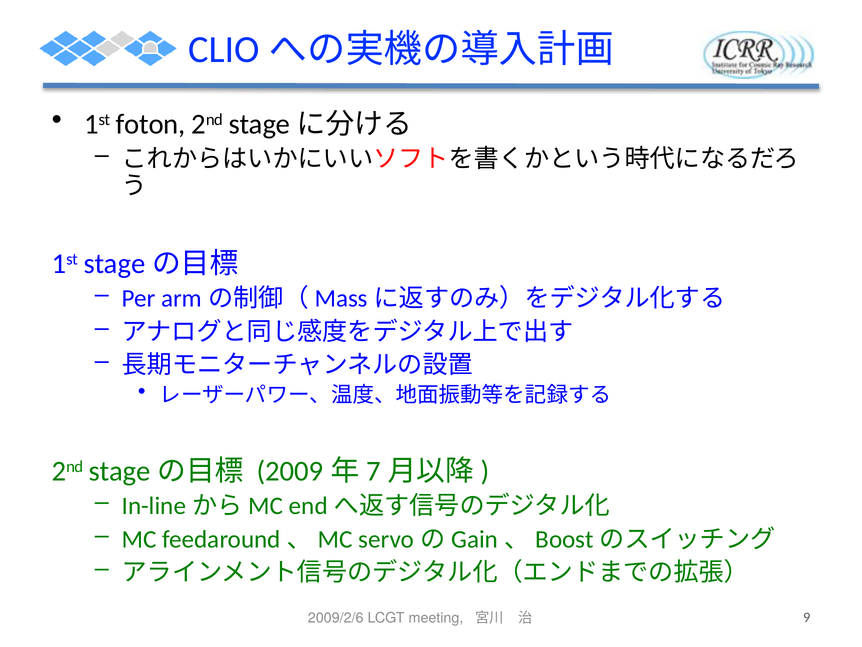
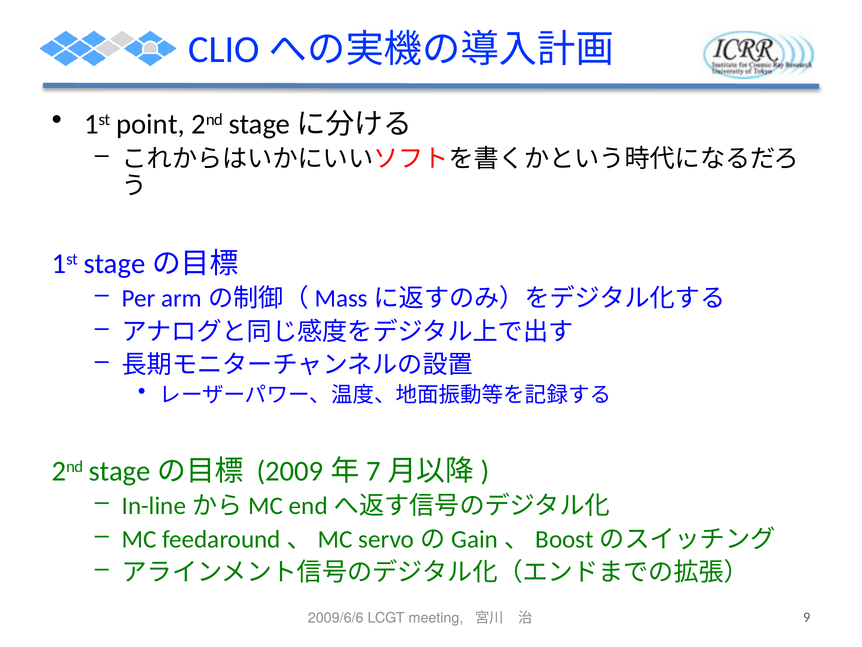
foton: foton -> point
2009/2/6: 2009/2/6 -> 2009/6/6
